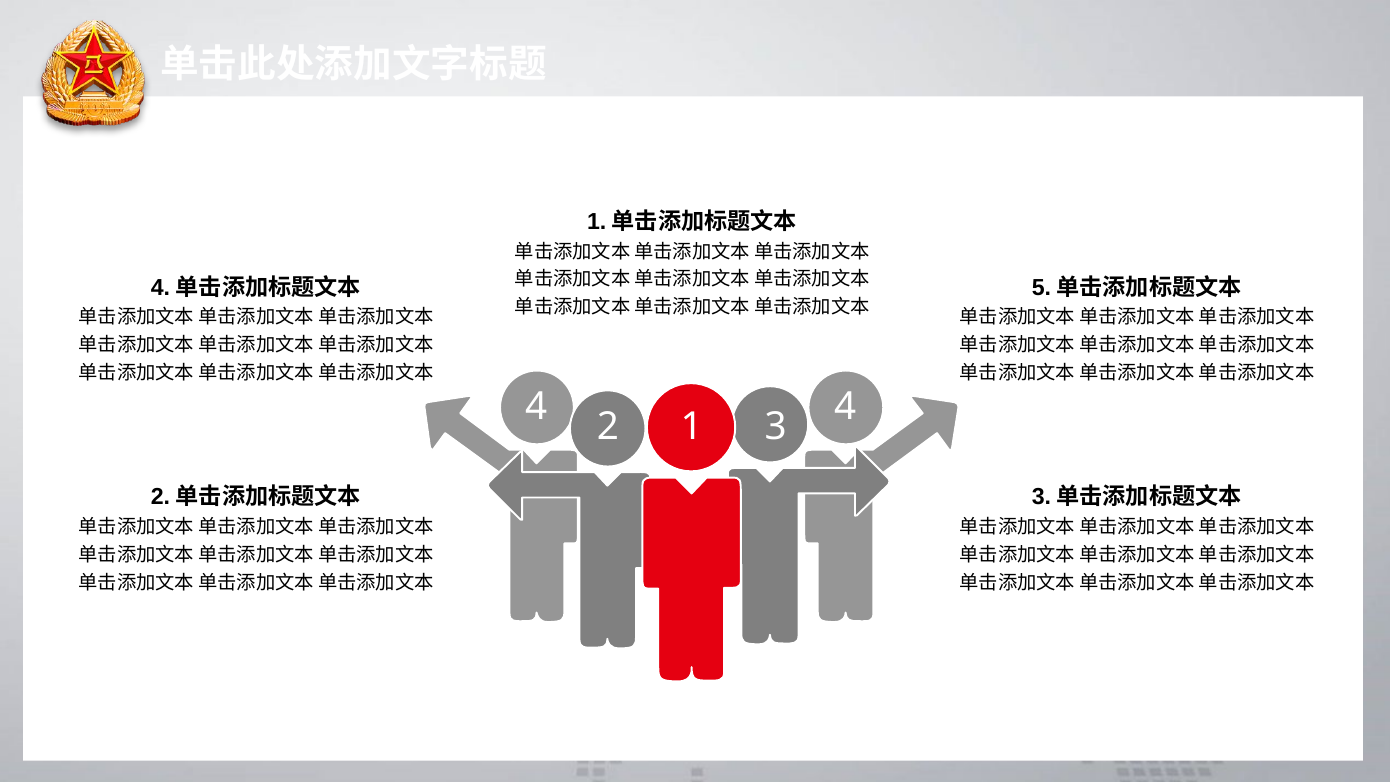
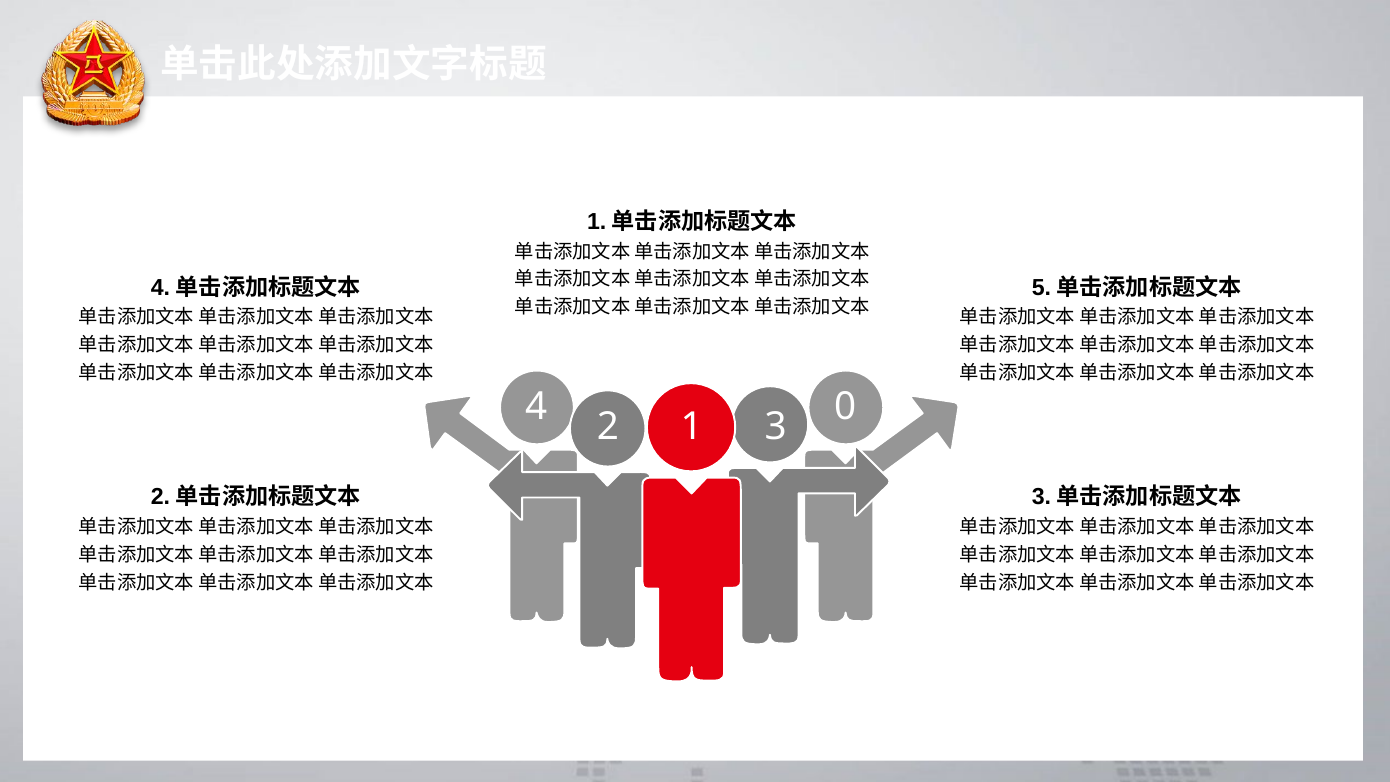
4 4: 4 -> 0
